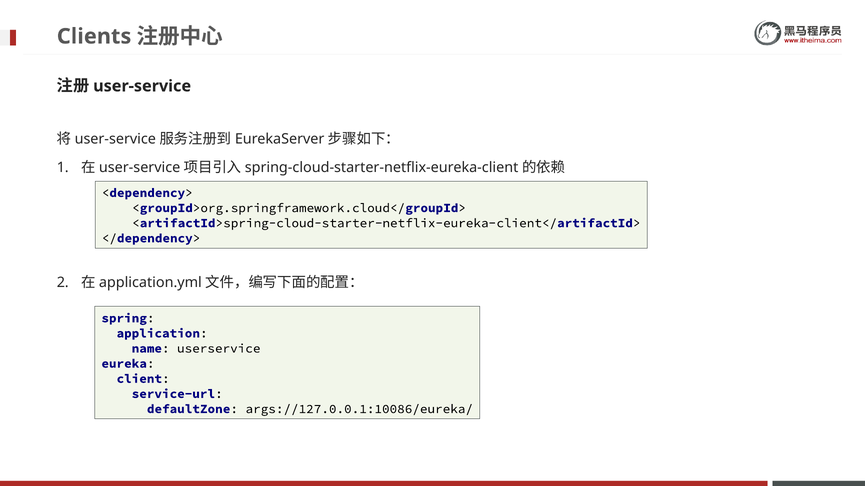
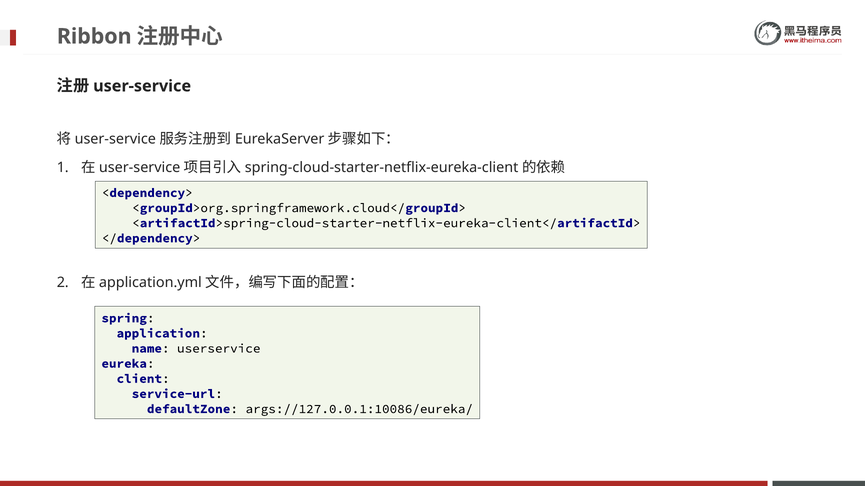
Clients: Clients -> Ribbon
